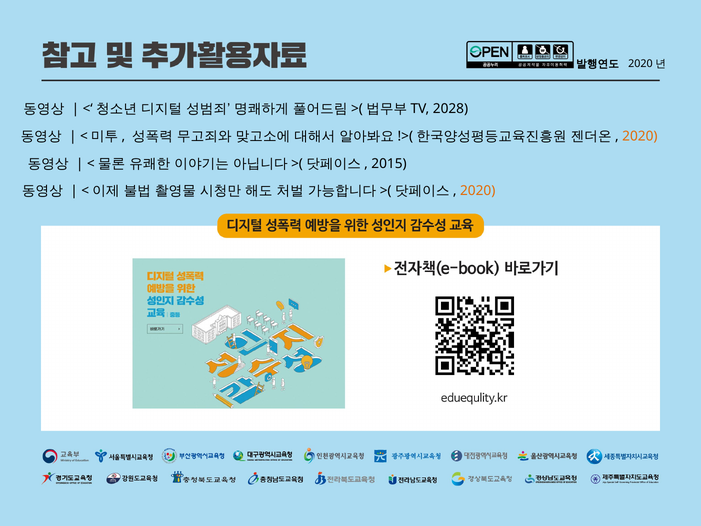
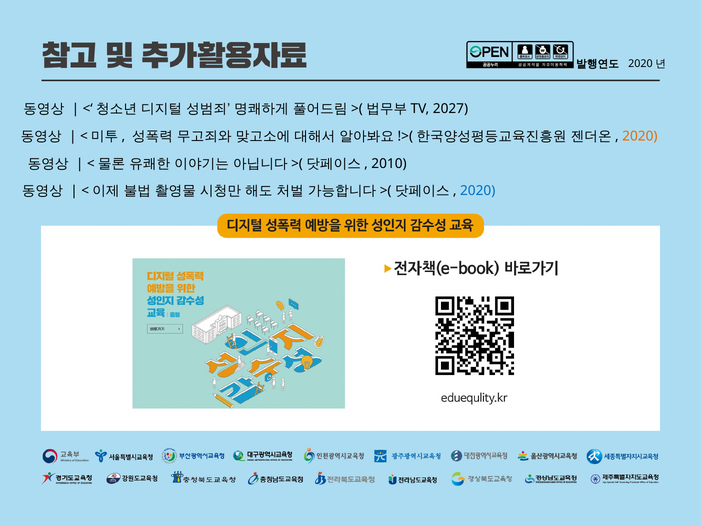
2028: 2028 -> 2027
2015: 2015 -> 2010
2020 at (478, 191) colour: orange -> blue
